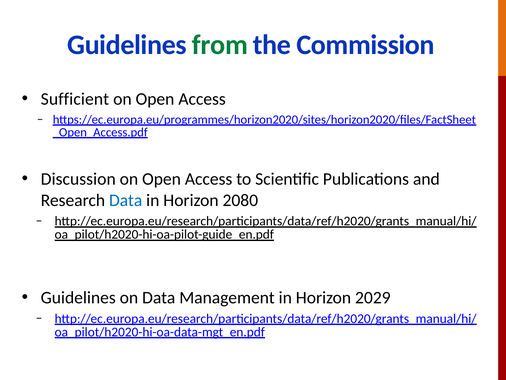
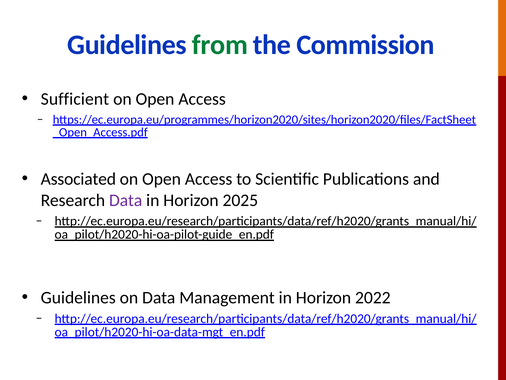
Discussion: Discussion -> Associated
Data at (126, 200) colour: blue -> purple
2080: 2080 -> 2025
2029: 2029 -> 2022
